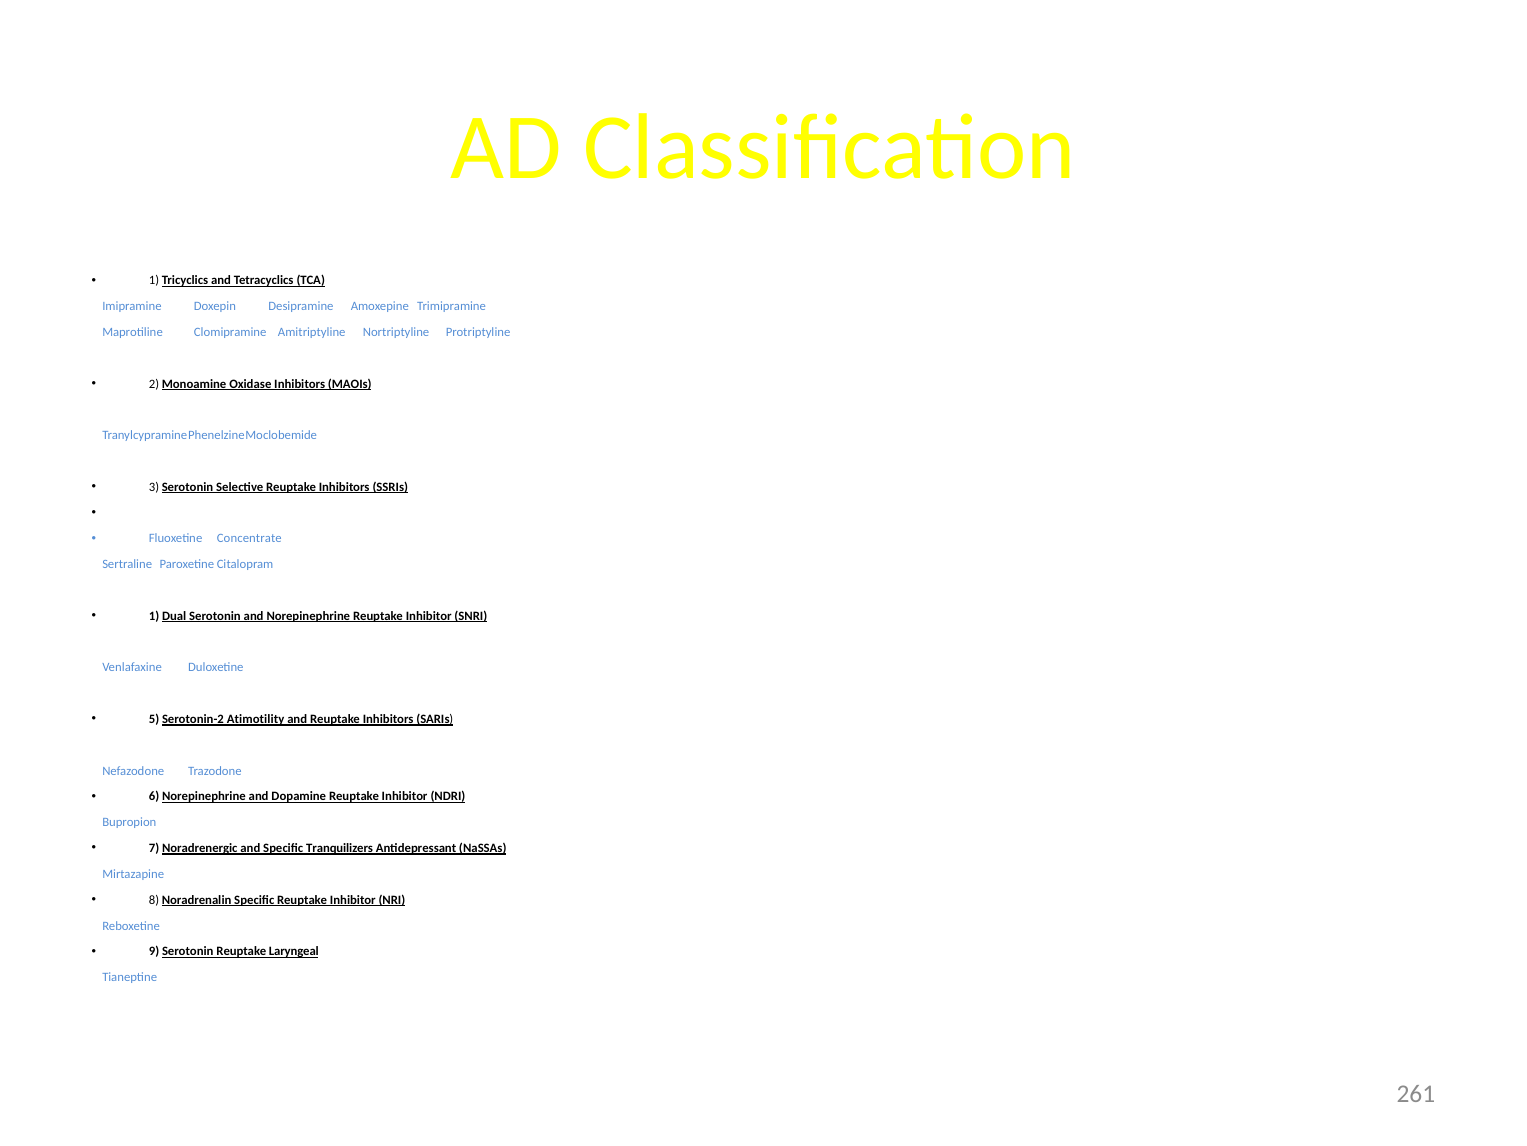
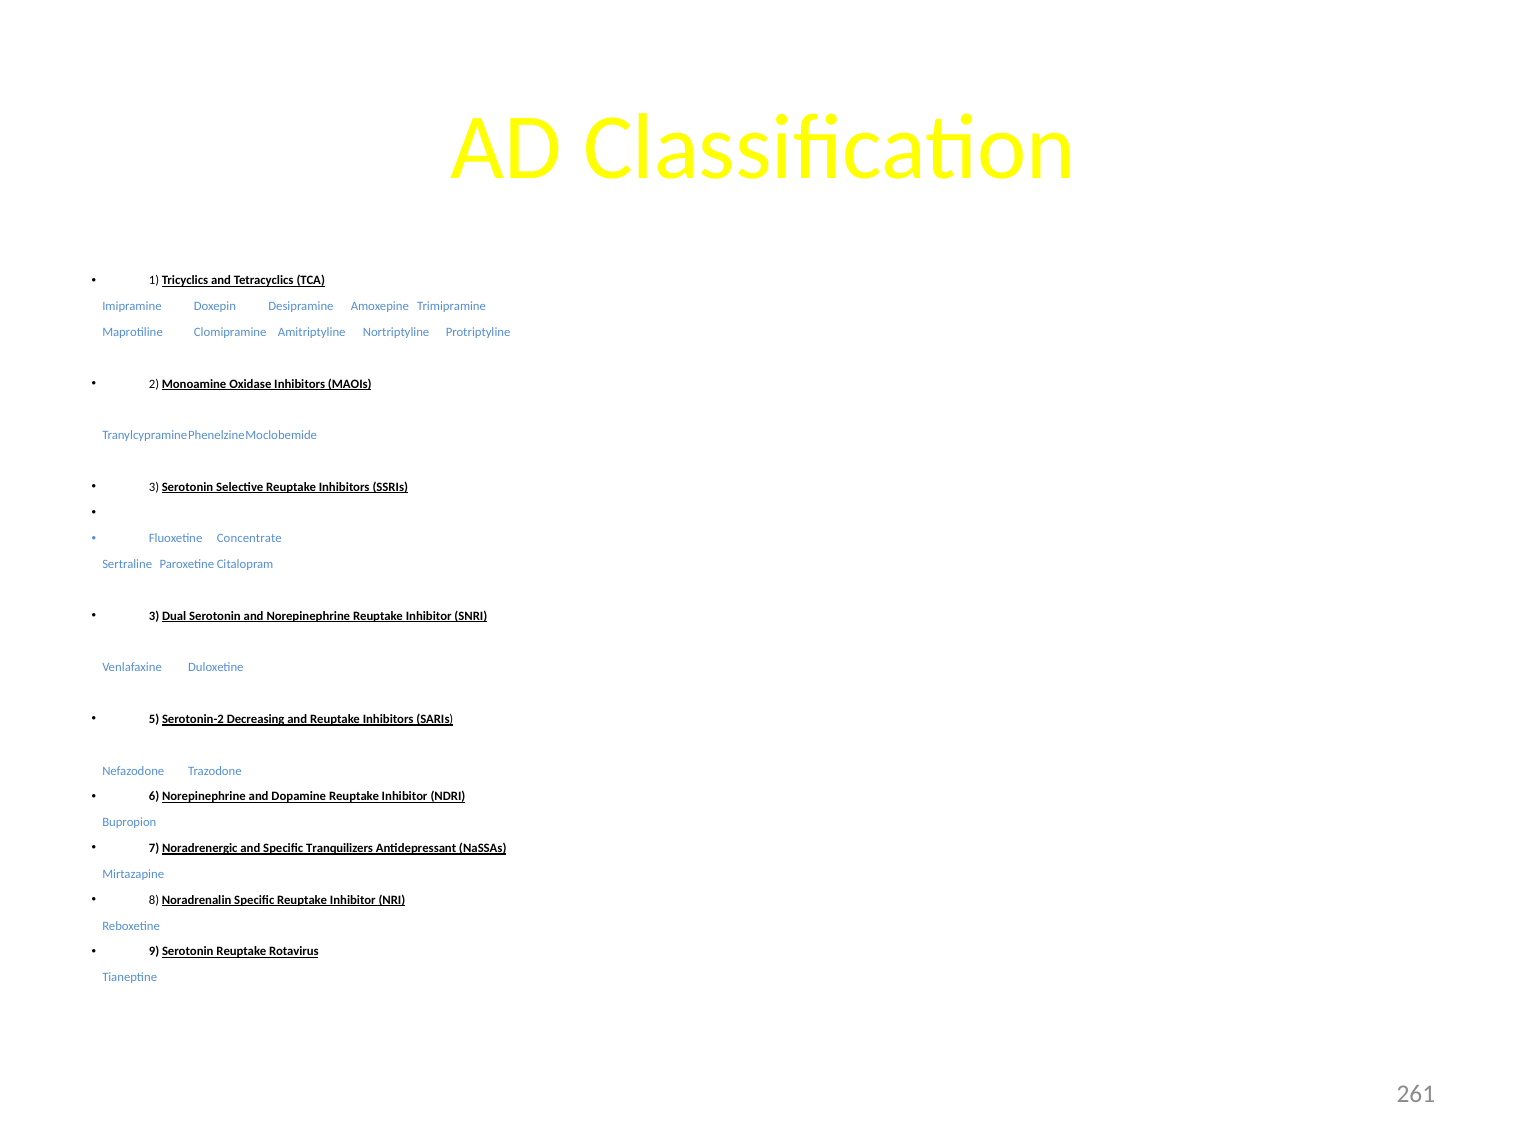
1 at (154, 616): 1 -> 3
Atimotility: Atimotility -> Decreasing
Laryngeal: Laryngeal -> Rotavirus
